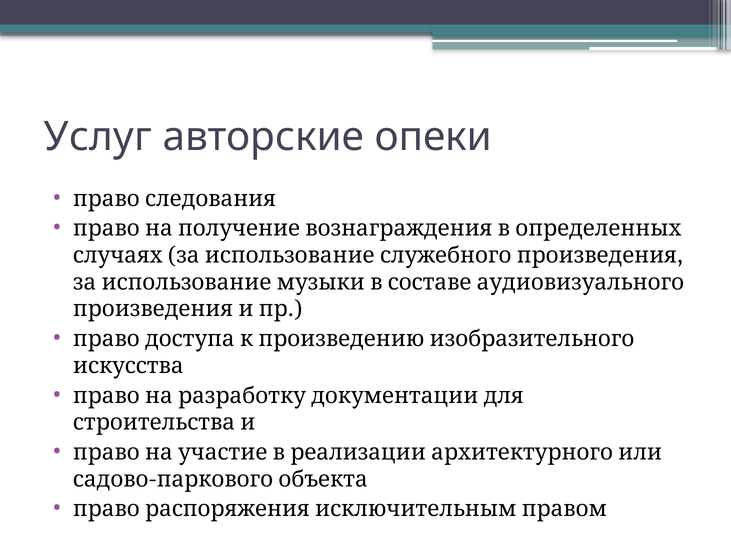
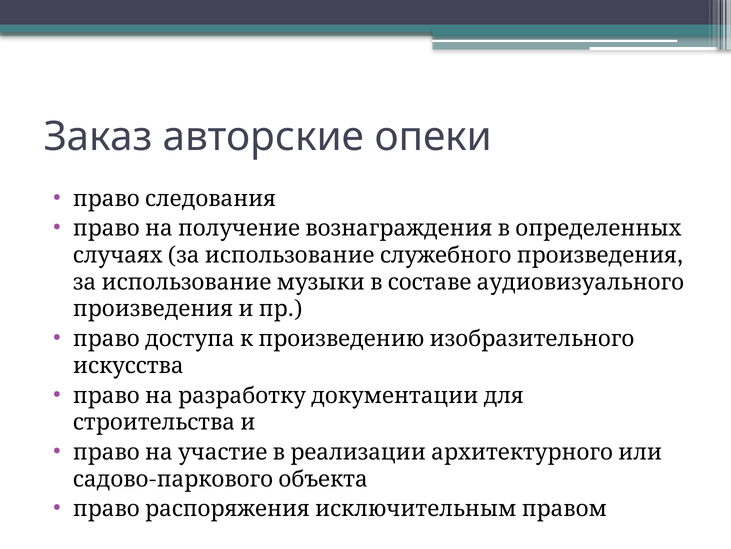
Услуг: Услуг -> Заказ
